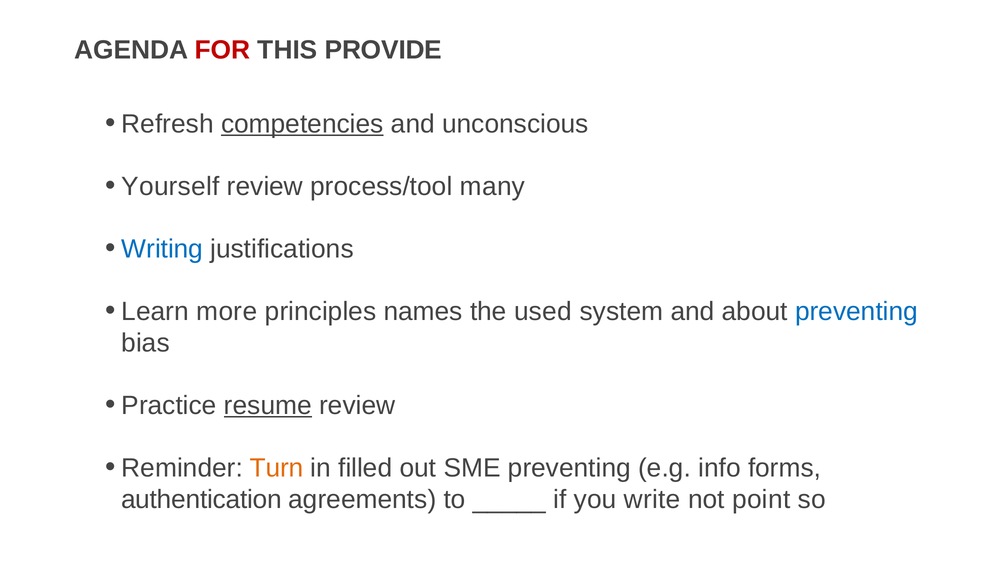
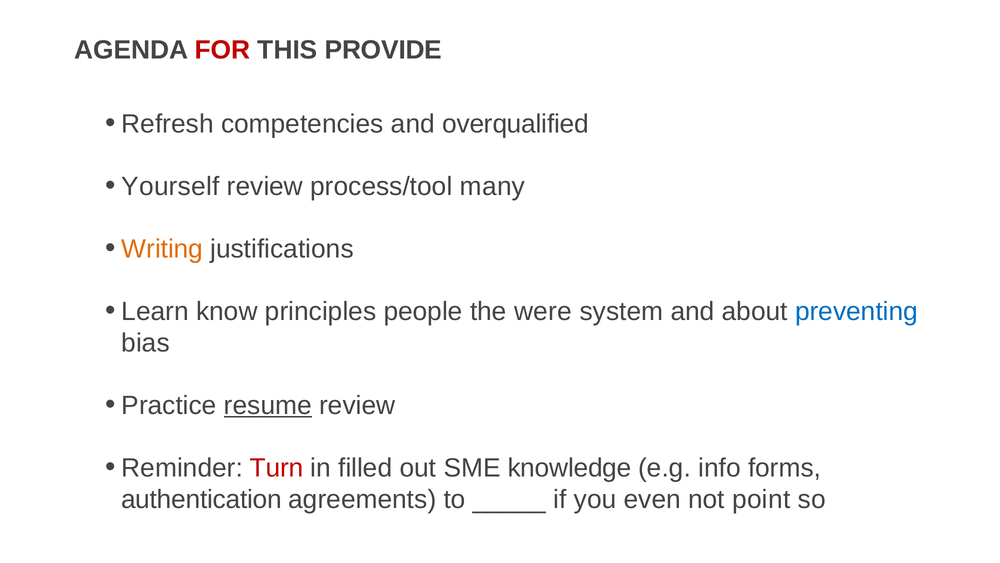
competencies underline: present -> none
unconscious: unconscious -> overqualified
Writing colour: blue -> orange
more: more -> know
names: names -> people
used: used -> were
Turn colour: orange -> red
SME preventing: preventing -> knowledge
write: write -> even
